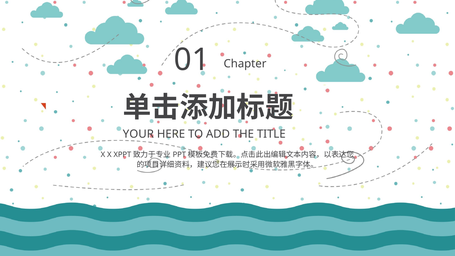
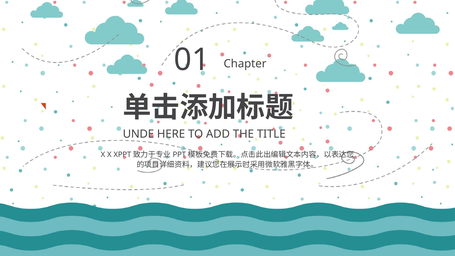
YOUR: YOUR -> UNDE
